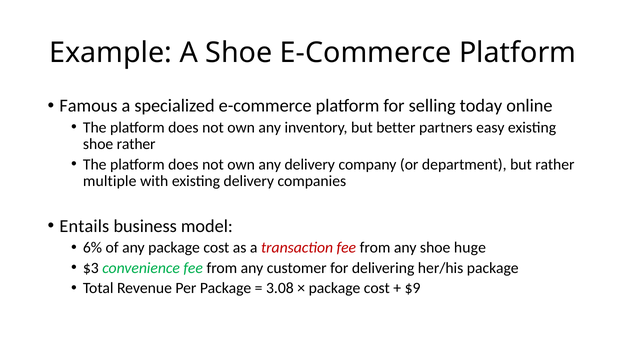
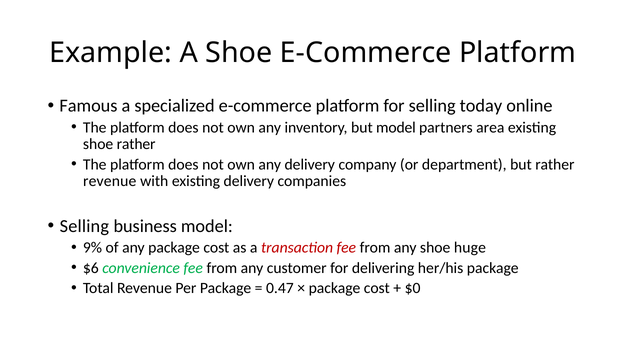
but better: better -> model
easy: easy -> area
multiple at (110, 181): multiple -> revenue
Entails at (84, 226): Entails -> Selling
6%: 6% -> 9%
$3: $3 -> $6
3.08: 3.08 -> 0.47
$9: $9 -> $0
